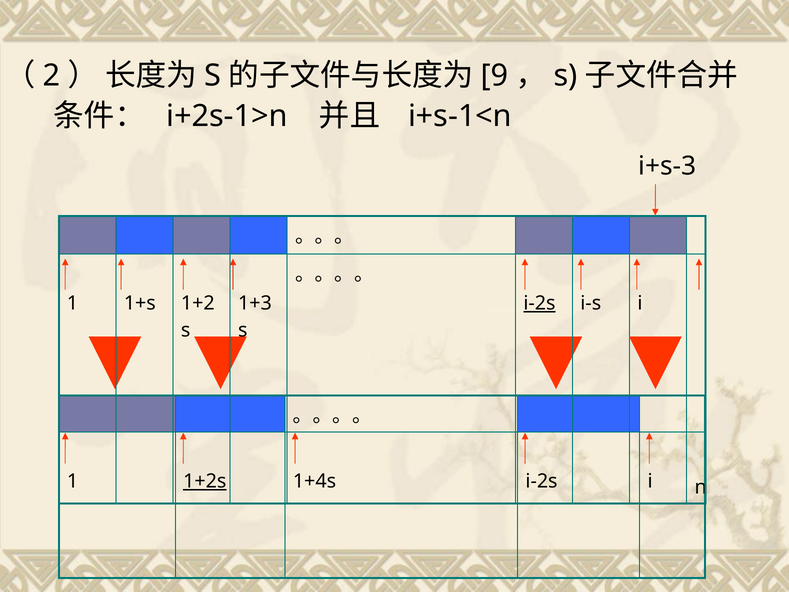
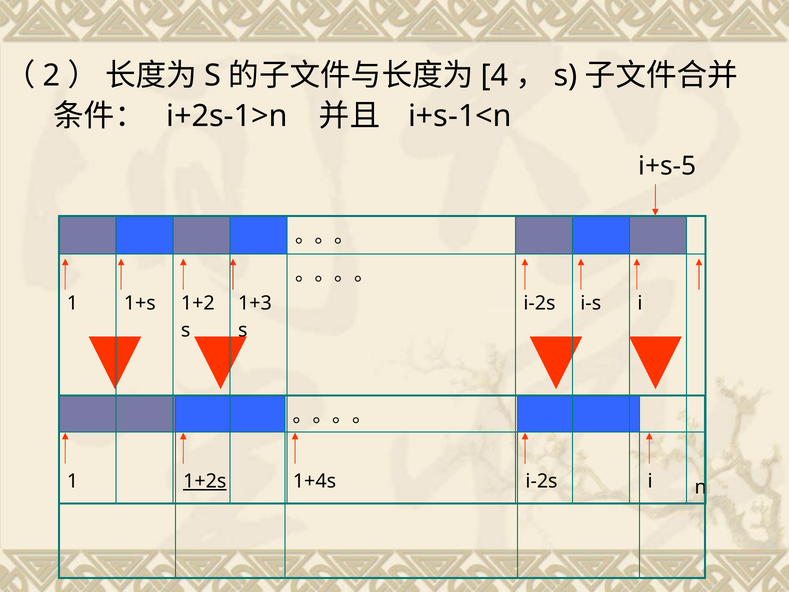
9: 9 -> 4
i+s-3: i+s-3 -> i+s-5
i-2s at (539, 303) underline: present -> none
